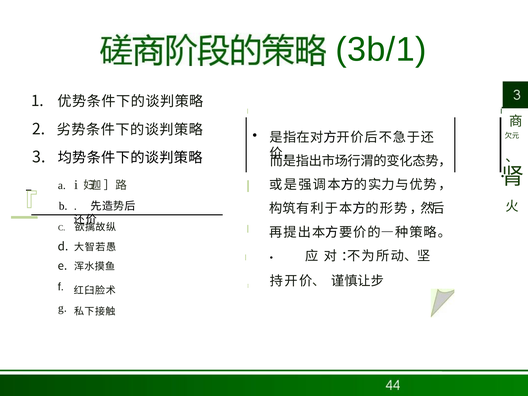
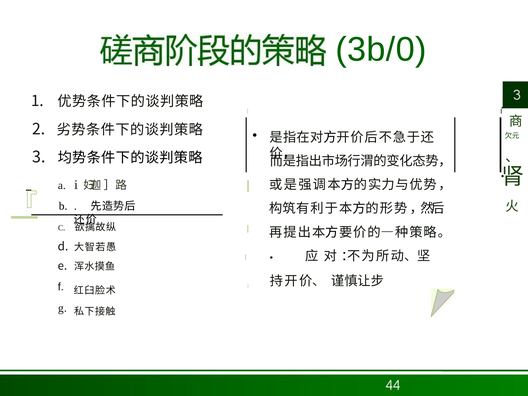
3b/1: 3b/1 -> 3b/0
